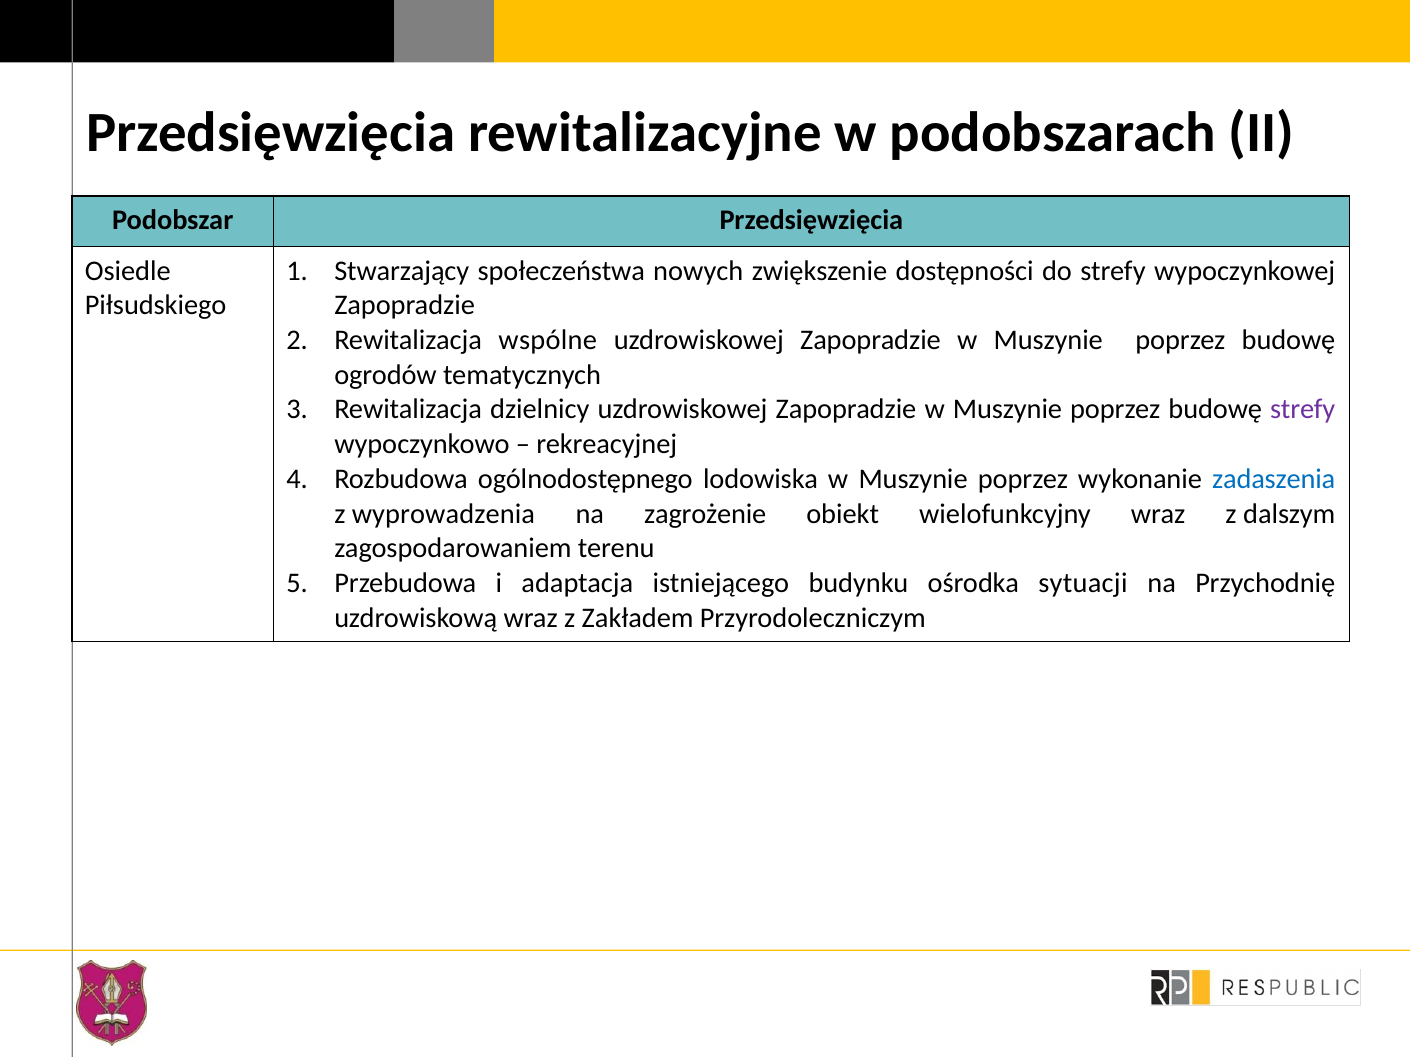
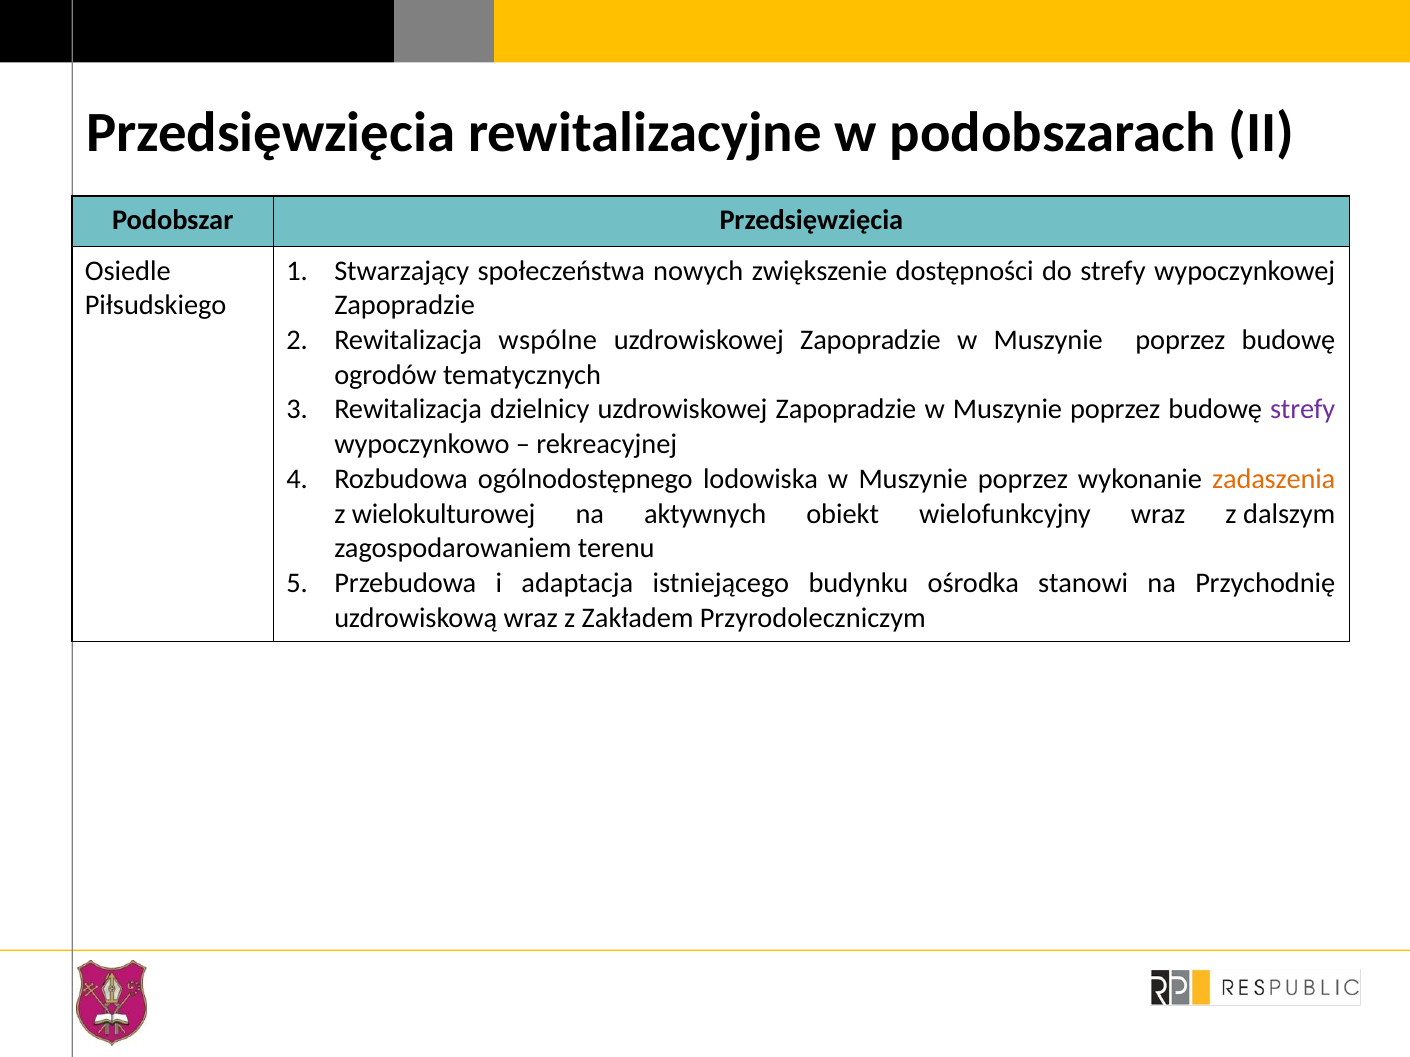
zadaszenia colour: blue -> orange
wyprowadzenia: wyprowadzenia -> wielokulturowej
zagrożenie: zagrożenie -> aktywnych
sytuacji: sytuacji -> stanowi
